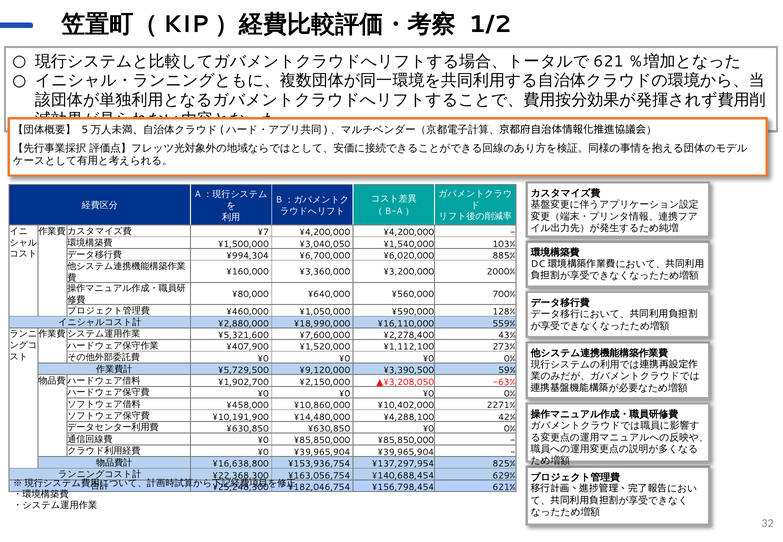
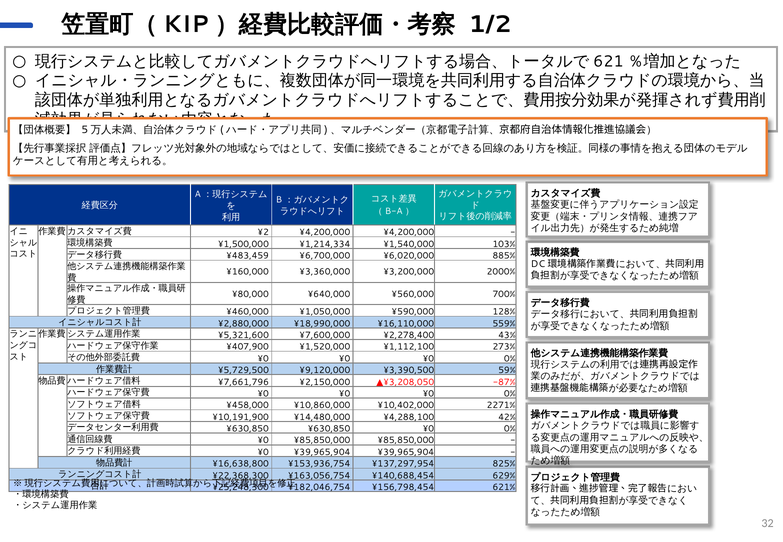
¥7: ¥7 -> ¥2
¥3,040,050: ¥3,040,050 -> ¥1,214,334
¥994,304: ¥994,304 -> ¥483,459
¥1,902,700: ¥1,902,700 -> ¥7,661,796
-63%: -63% -> -87%
